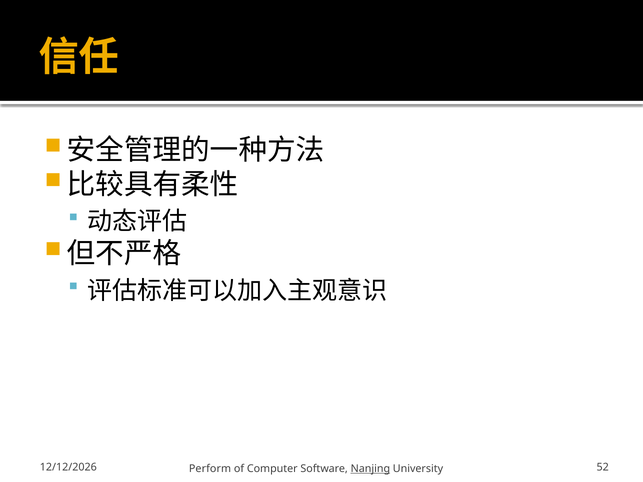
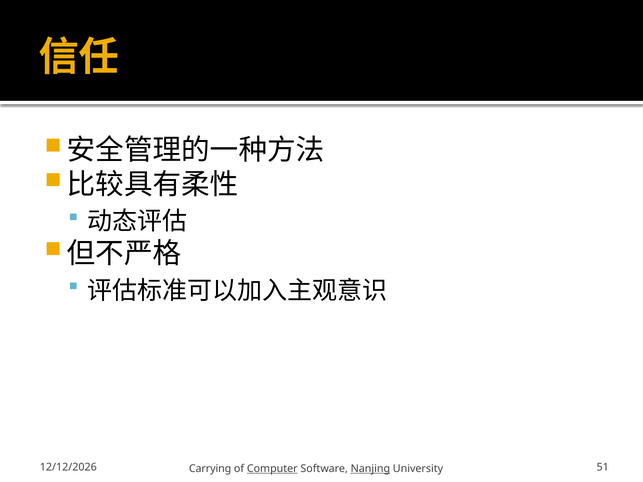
Perform: Perform -> Carrying
Computer underline: none -> present
52: 52 -> 51
